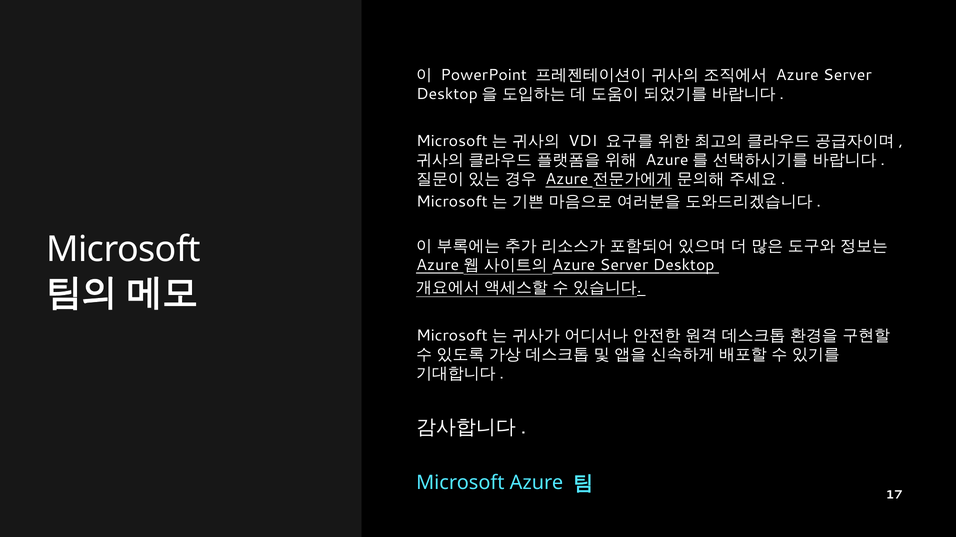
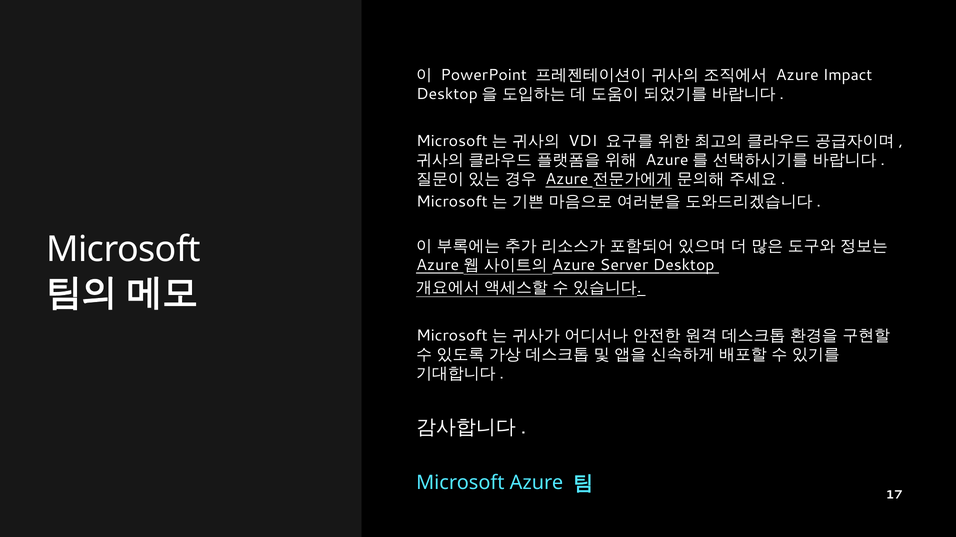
Server at (847, 75): Server -> Impact
